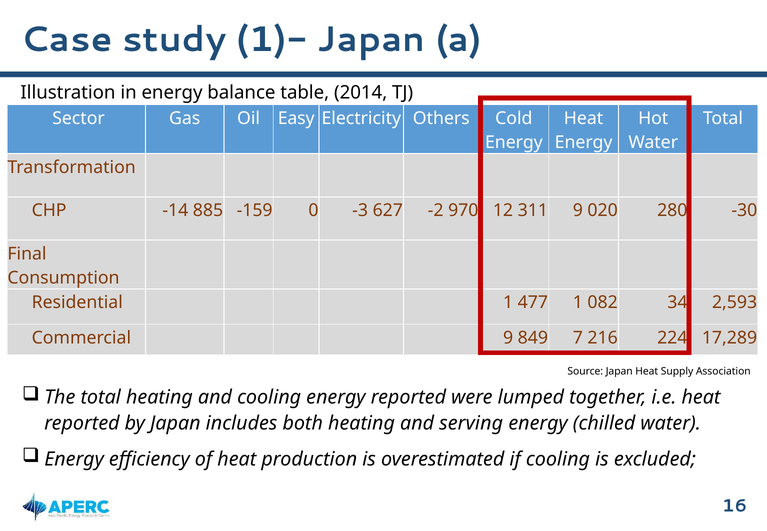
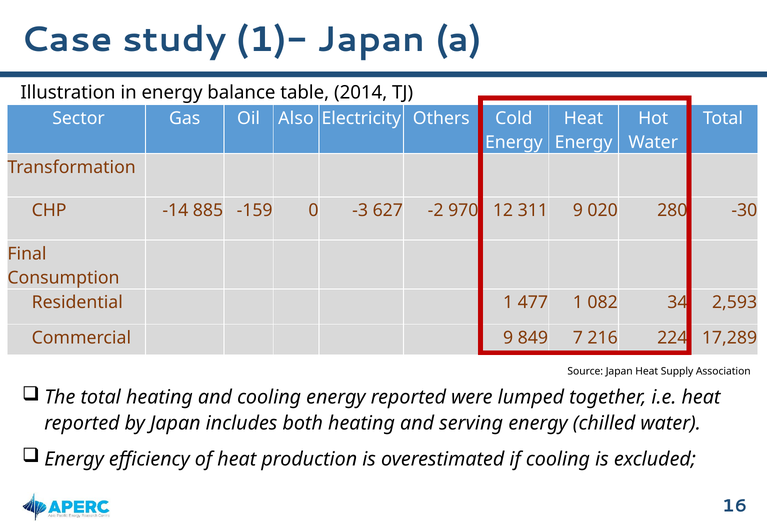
Easy: Easy -> Also
